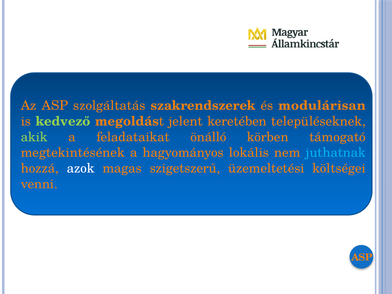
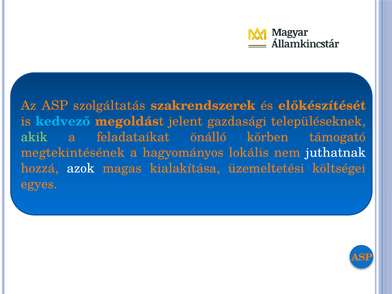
modulárisan: modulárisan -> előkészítését
kedvező colour: light green -> light blue
keretében: keretében -> gazdasági
juthatnak colour: light blue -> white
szigetszerű: szigetszerű -> kialakítása
venni: venni -> egyes
